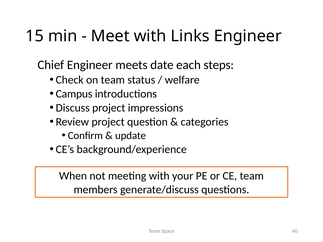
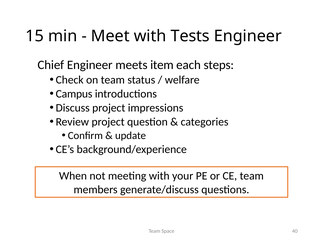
Links: Links -> Tests
date: date -> item
